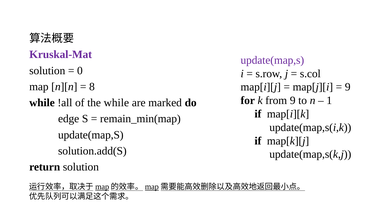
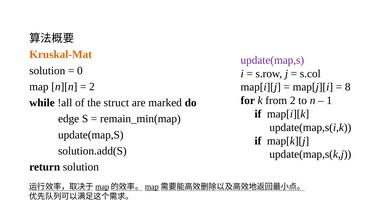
Kruskal-Mat colour: purple -> orange
8 at (92, 87): 8 -> 2
9 at (348, 87): 9 -> 8
from 9: 9 -> 2
the while: while -> struct
